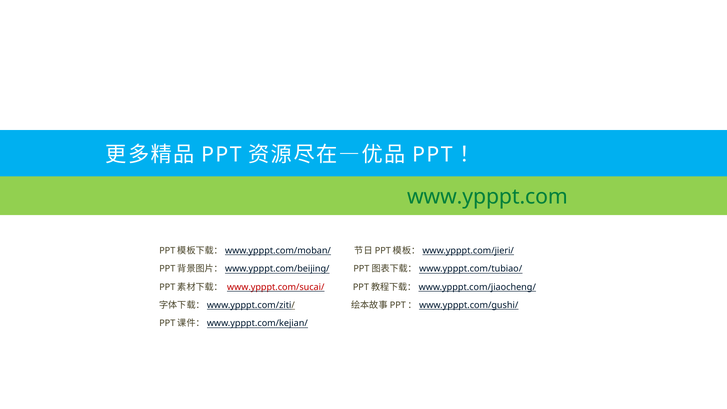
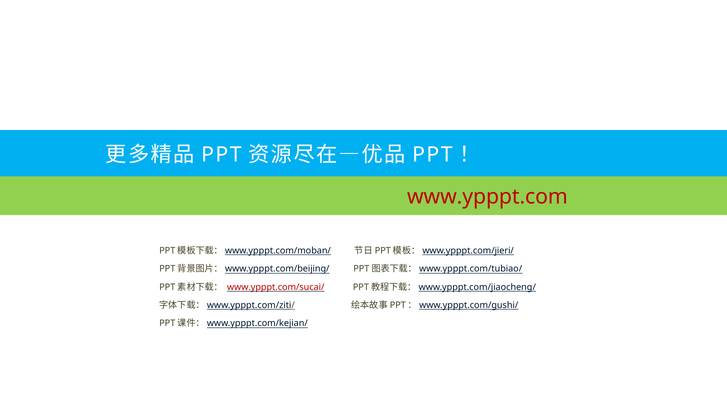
www.ypppt.com colour: green -> red
